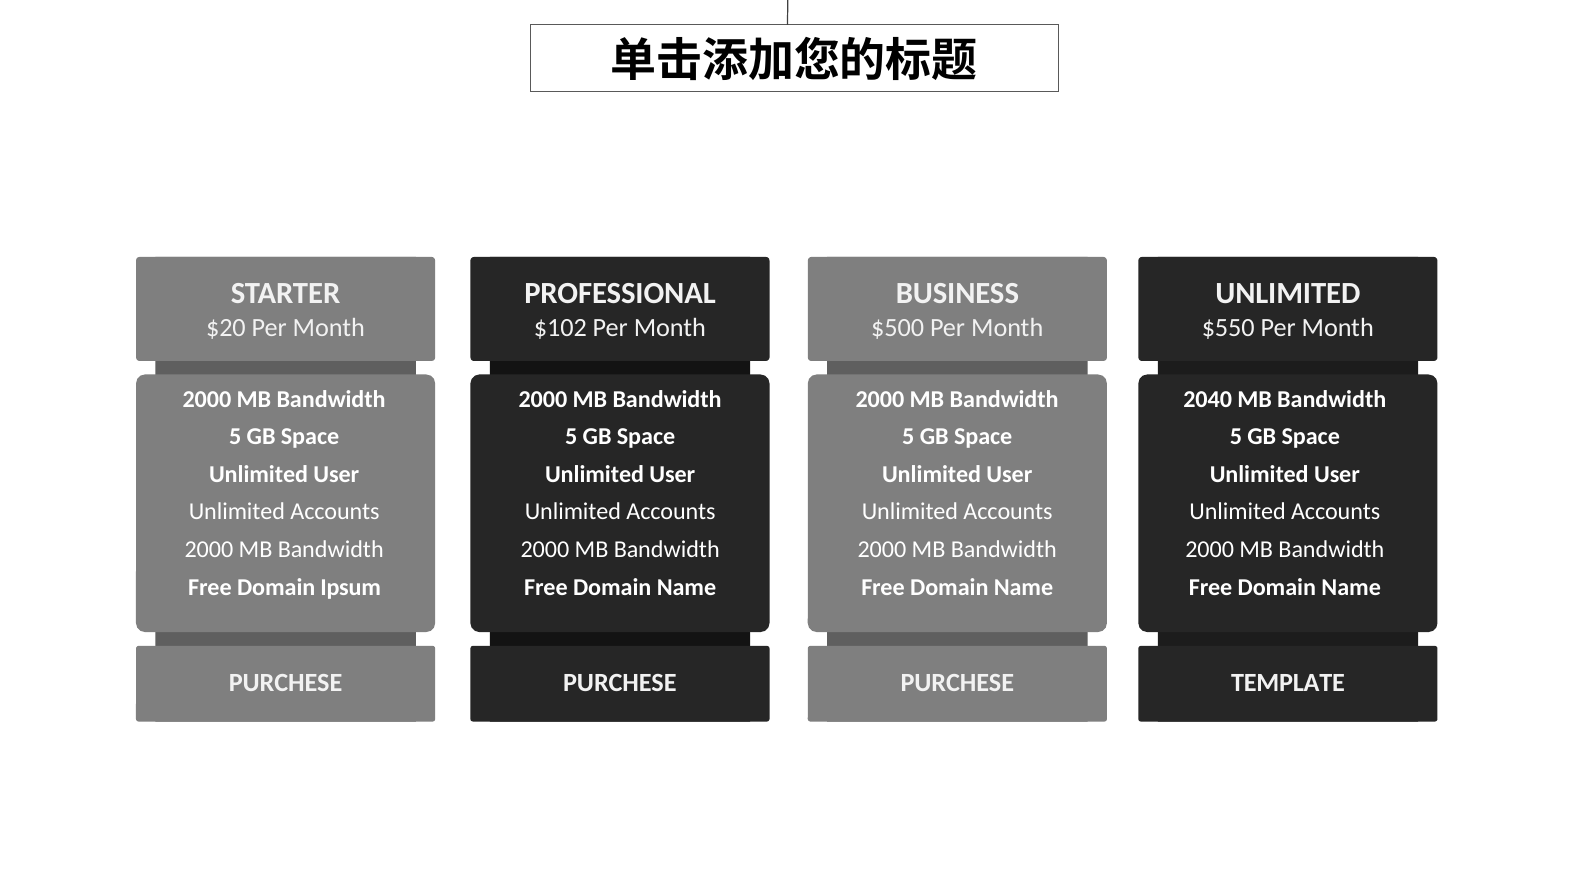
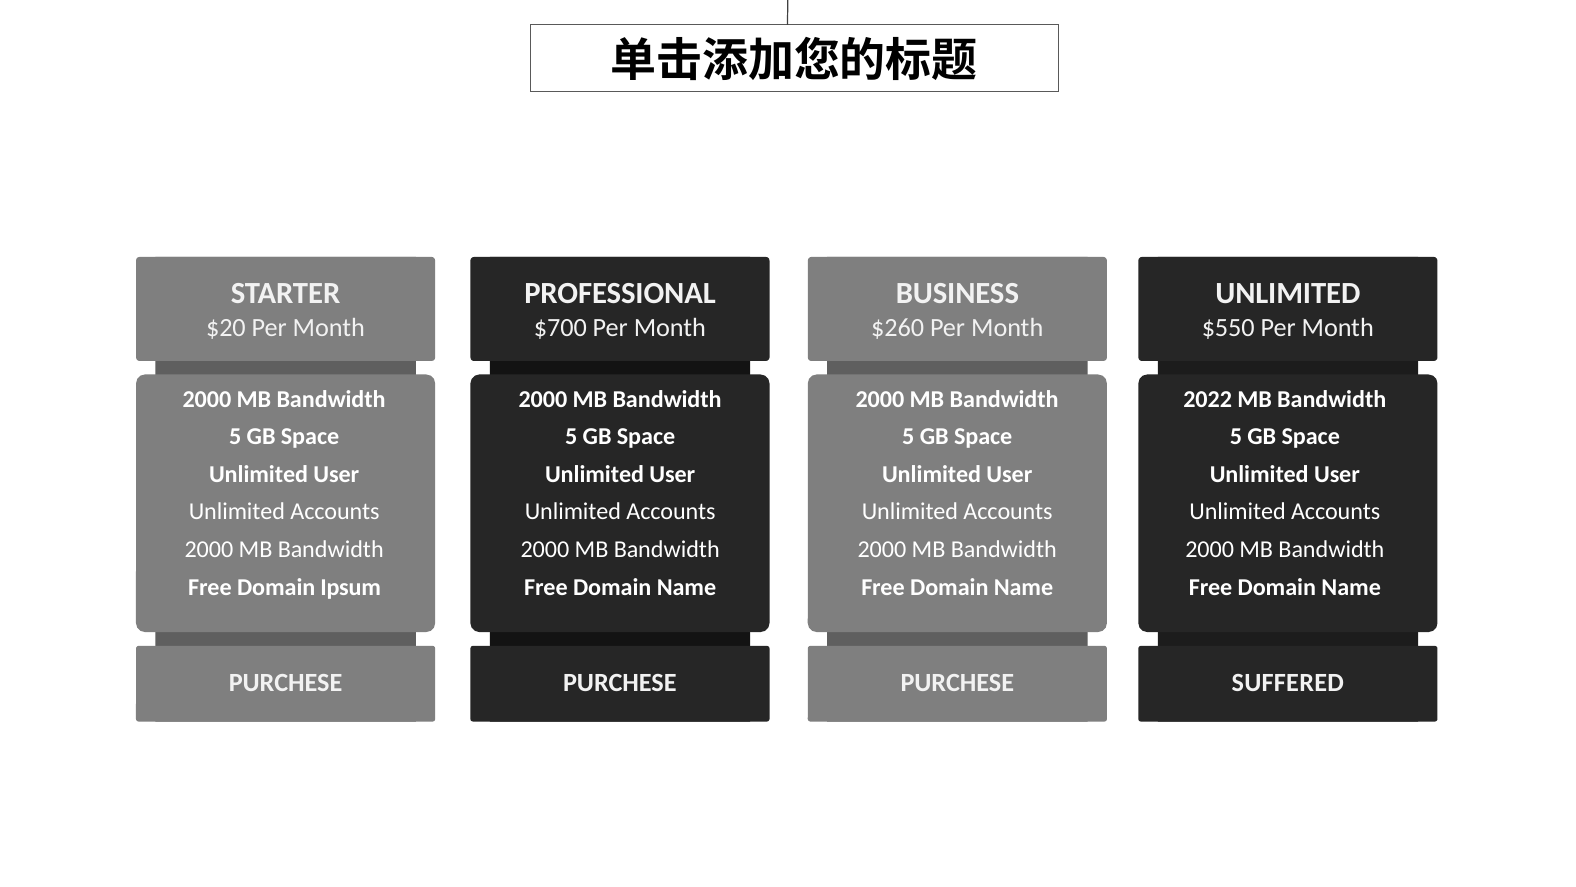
$102: $102 -> $700
$500: $500 -> $260
2040: 2040 -> 2022
TEMPLATE: TEMPLATE -> SUFFERED
